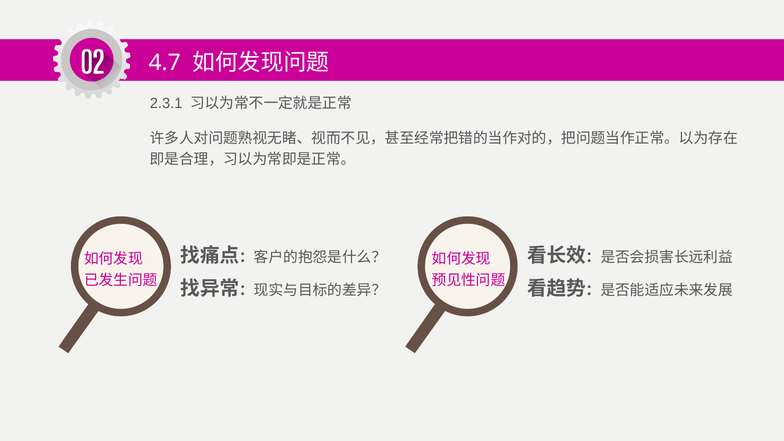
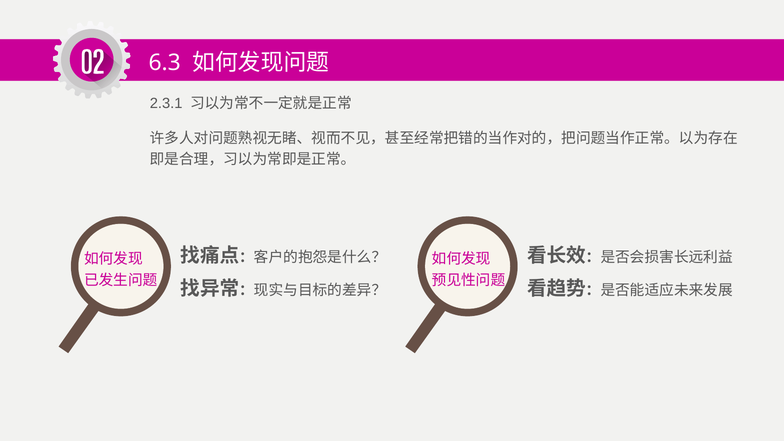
4.7: 4.7 -> 6.3
